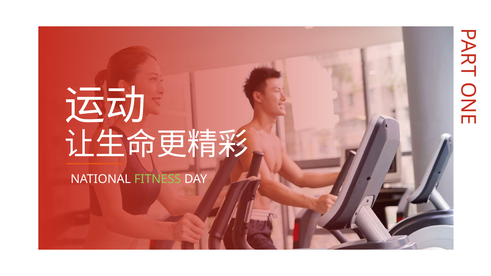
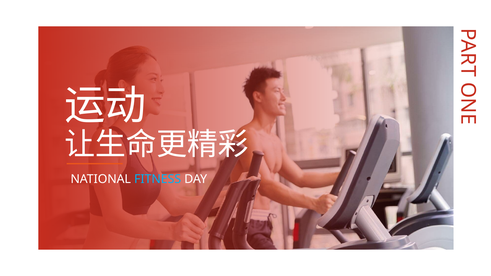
FITNESS colour: light green -> light blue
